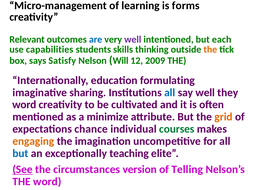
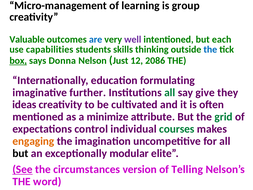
forms: forms -> group
Relevant: Relevant -> Valuable
the at (210, 49) colour: orange -> blue
box underline: none -> present
Satisfy: Satisfy -> Donna
Will: Will -> Just
2009: 2009 -> 2086
sharing: sharing -> further
all at (170, 92) colour: blue -> green
say well: well -> give
word at (24, 105): word -> ideas
grid colour: orange -> green
chance: chance -> control
but at (20, 153) colour: blue -> black
teaching: teaching -> modular
